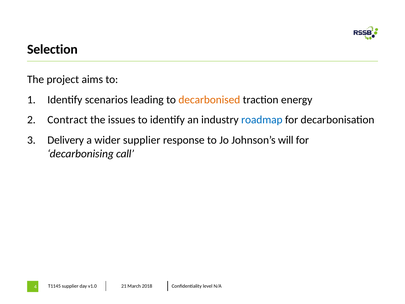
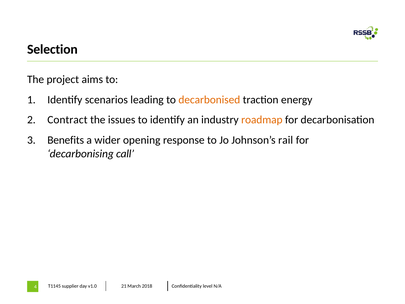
roadmap colour: blue -> orange
Delivery: Delivery -> Benefits
wider supplier: supplier -> opening
will: will -> rail
